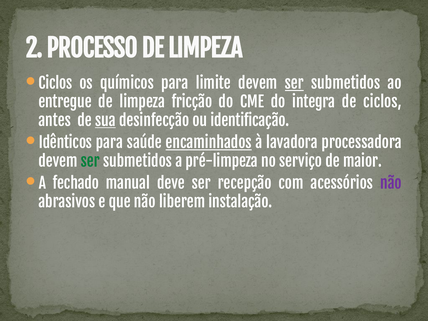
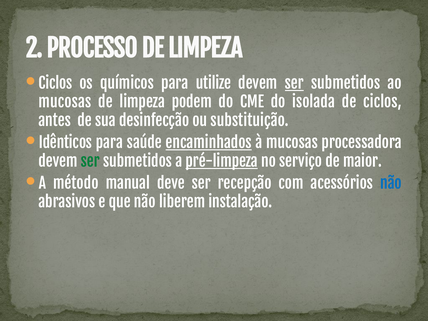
limite: limite -> utilize
entregue at (65, 102): entregue -> mucosas
fricção: fricção -> podem
integra: integra -> isolada
sua underline: present -> none
identificação: identificação -> substituição
à lavadora: lavadora -> mucosas
pré-limpeza underline: none -> present
fechado: fechado -> método
não at (391, 184) colour: purple -> blue
